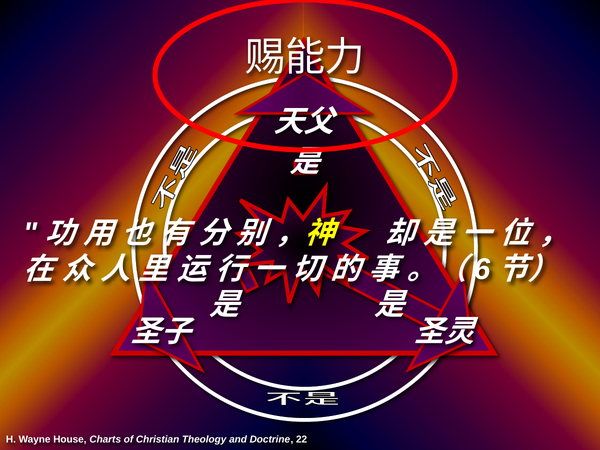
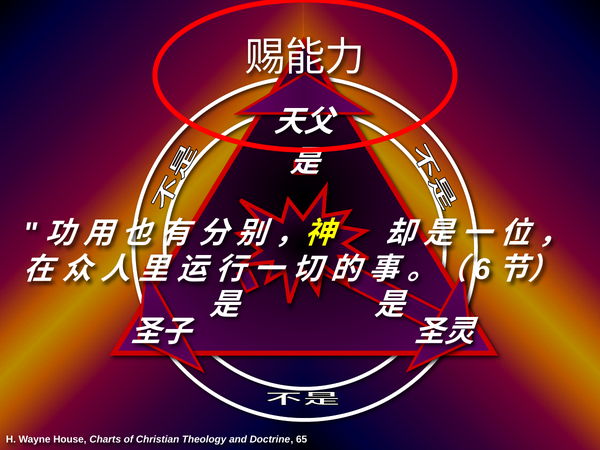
22: 22 -> 65
